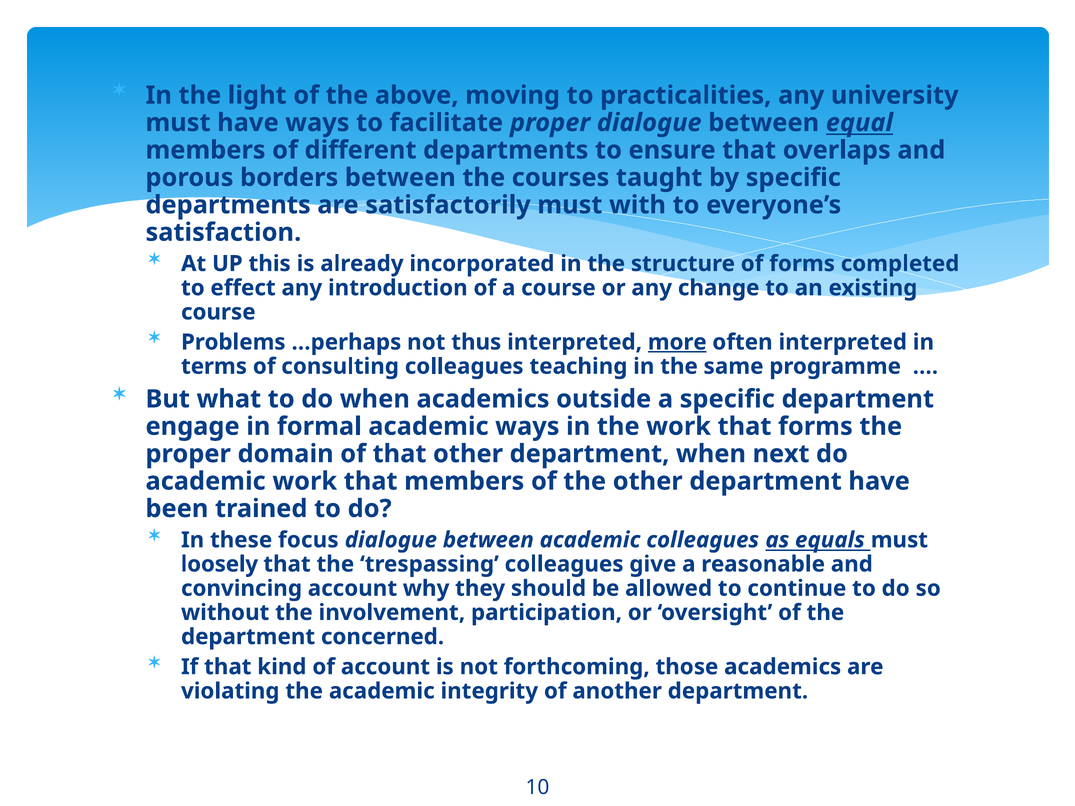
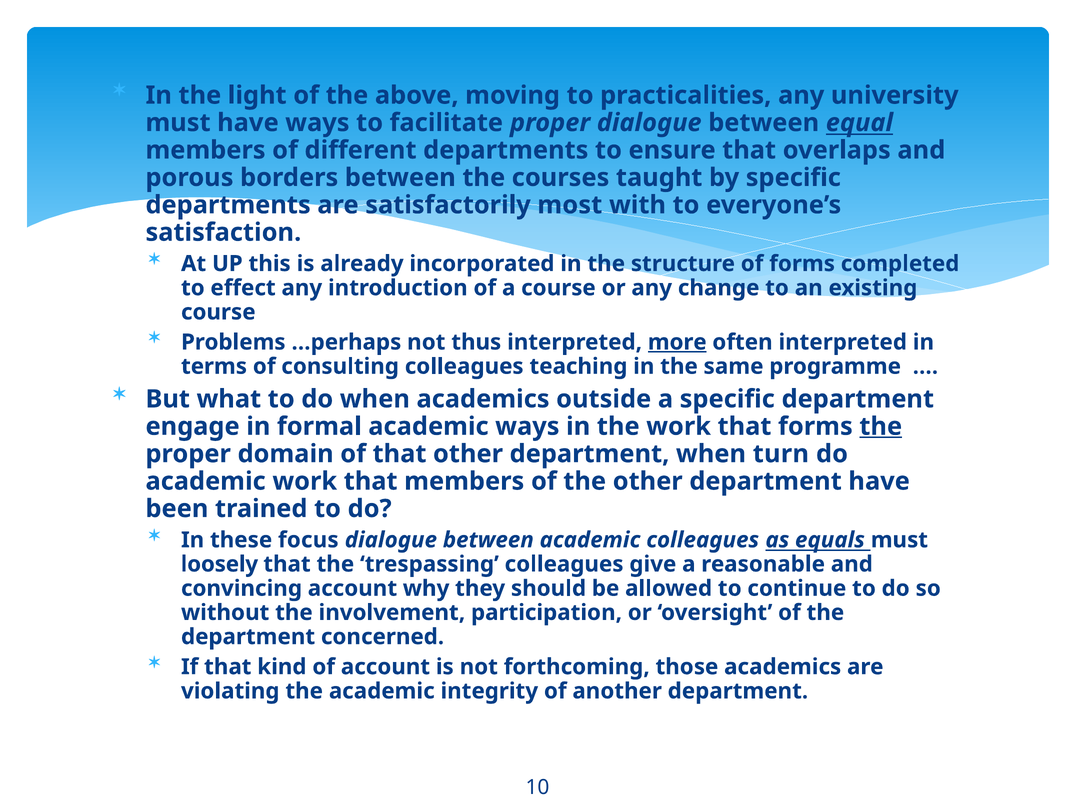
satisfactorily must: must -> most
the at (881, 427) underline: none -> present
next: next -> turn
